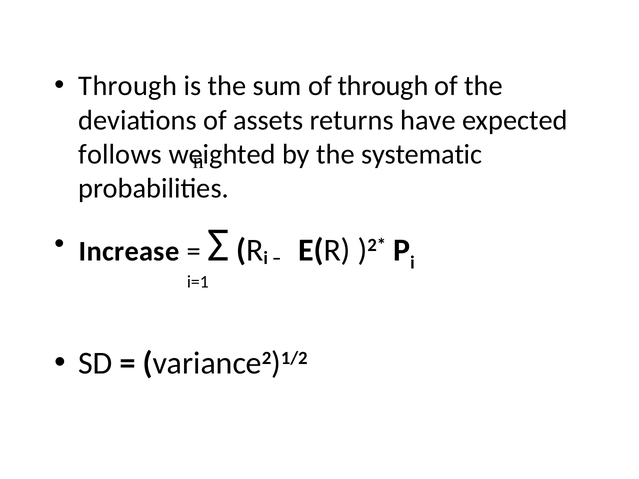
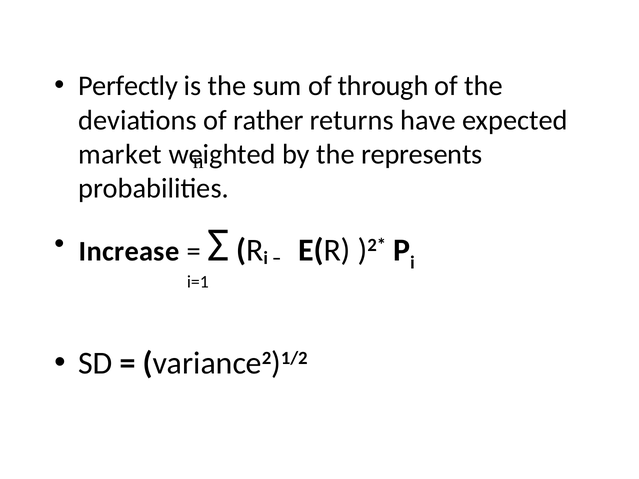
Through at (128, 86): Through -> Perfectly
assets: assets -> rather
follows: follows -> market
systematic: systematic -> represents
